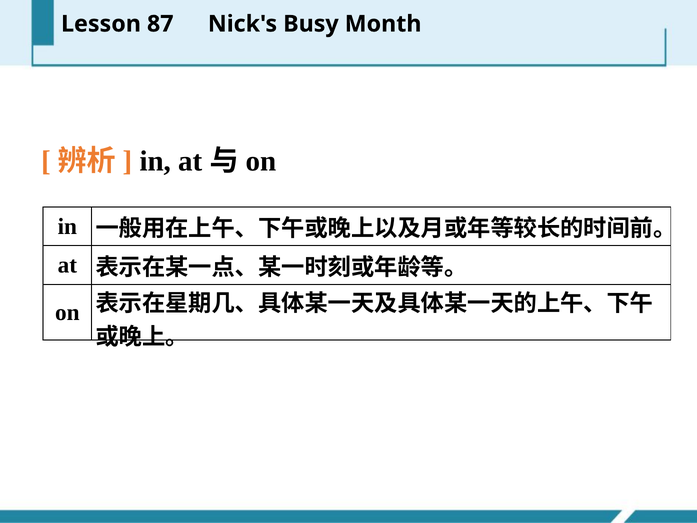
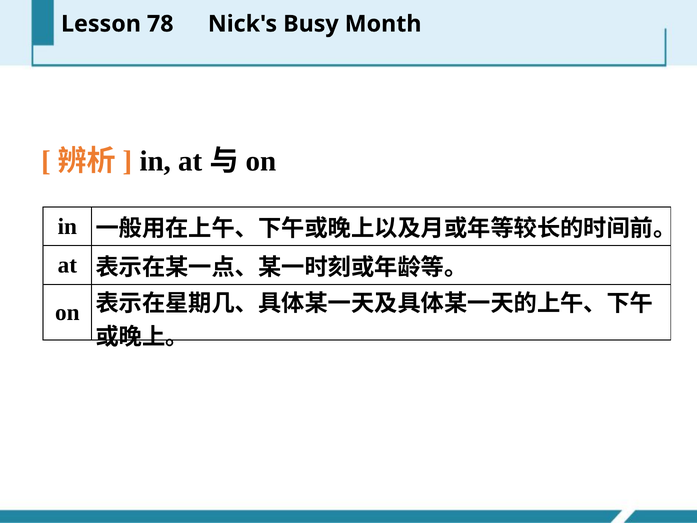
87: 87 -> 78
